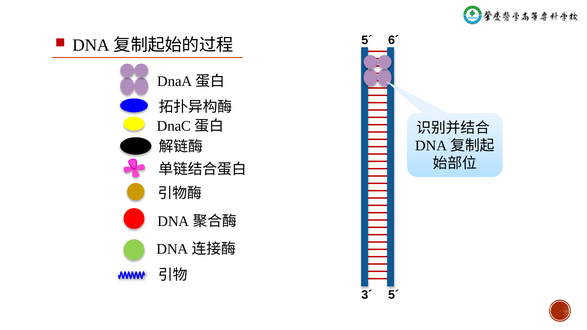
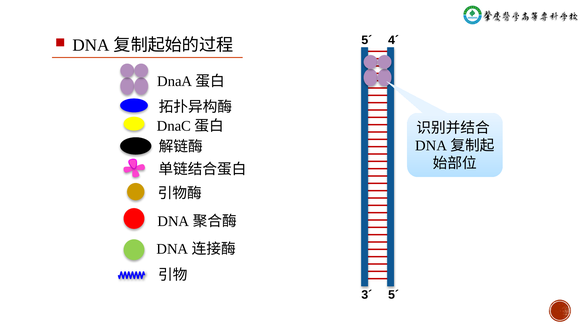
6´: 6´ -> 4´
